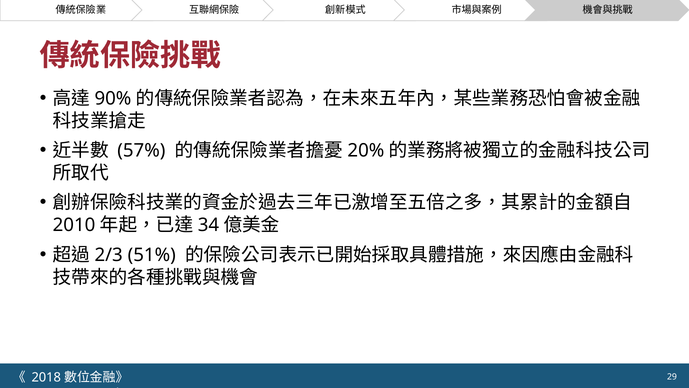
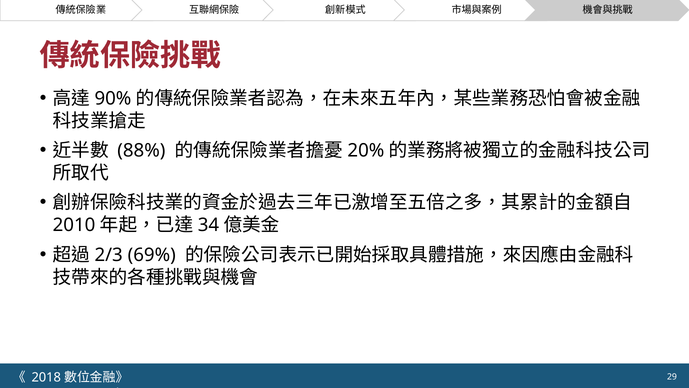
57%: 57% -> 88%
51%: 51% -> 69%
